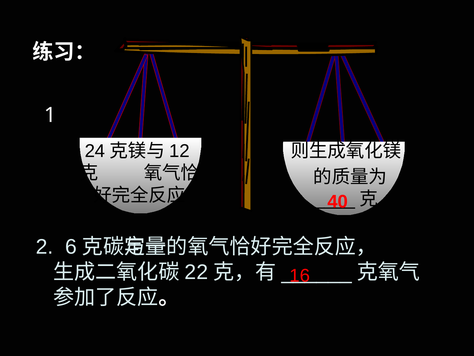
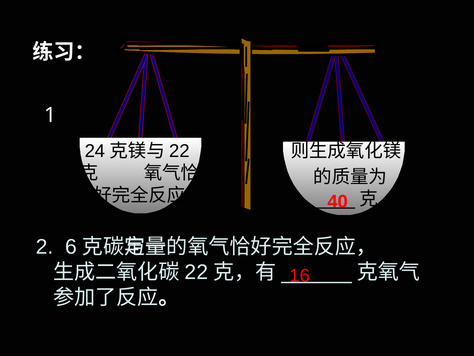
12 at (179, 151): 12 -> 22
